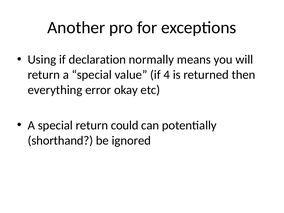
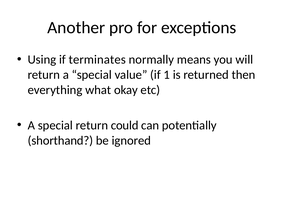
declaration: declaration -> terminates
4: 4 -> 1
error: error -> what
